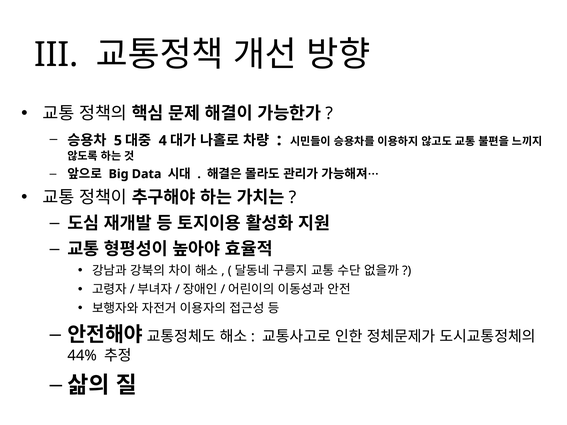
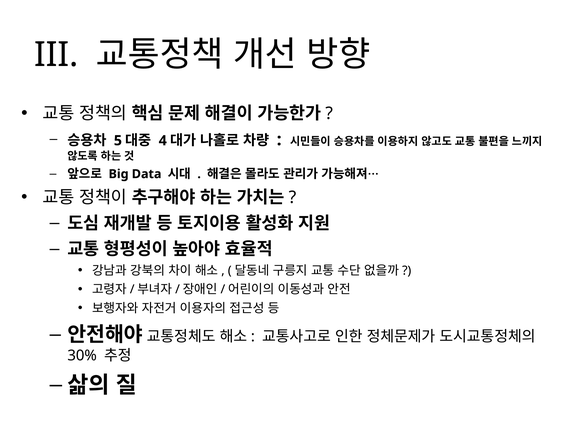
44%: 44% -> 30%
